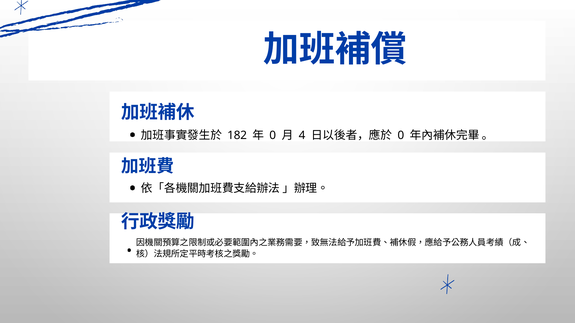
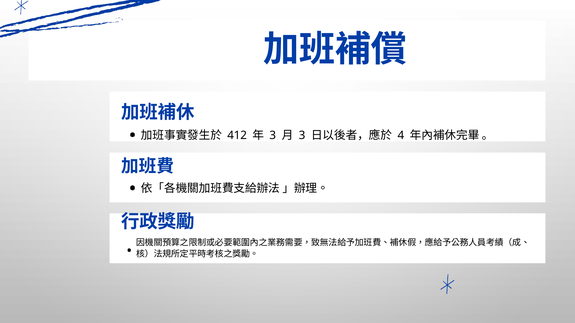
182: 182 -> 412
0 at (273, 135): 0 -> 3
4 at (302, 135): 4 -> 3
0 at (401, 135): 0 -> 4
